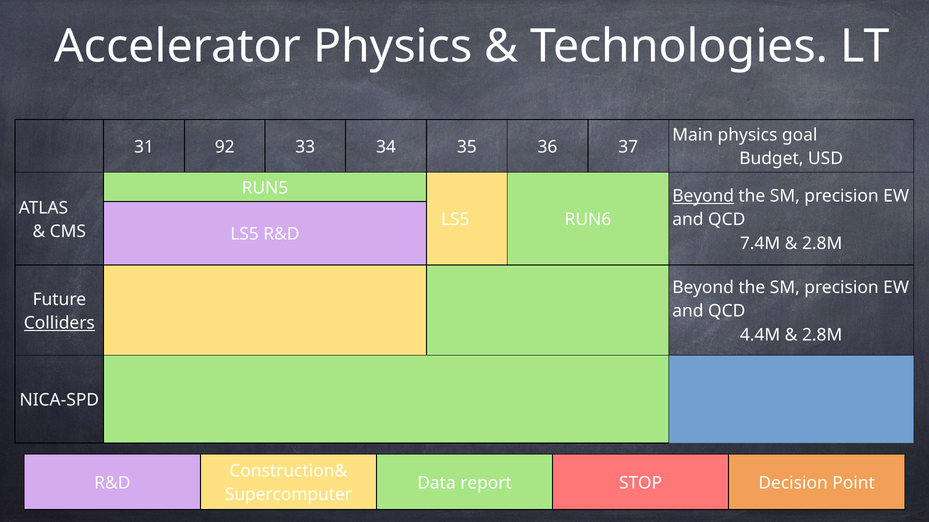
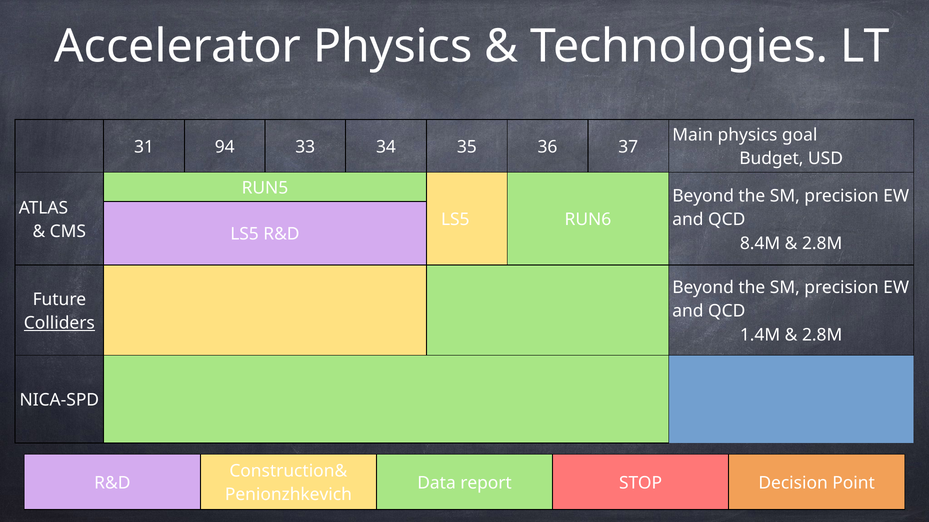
92: 92 -> 94
Beyond at (703, 196) underline: present -> none
7.4M: 7.4M -> 8.4M
4.4M: 4.4M -> 1.4M
Supercomputer: Supercomputer -> Penionzhkevich
